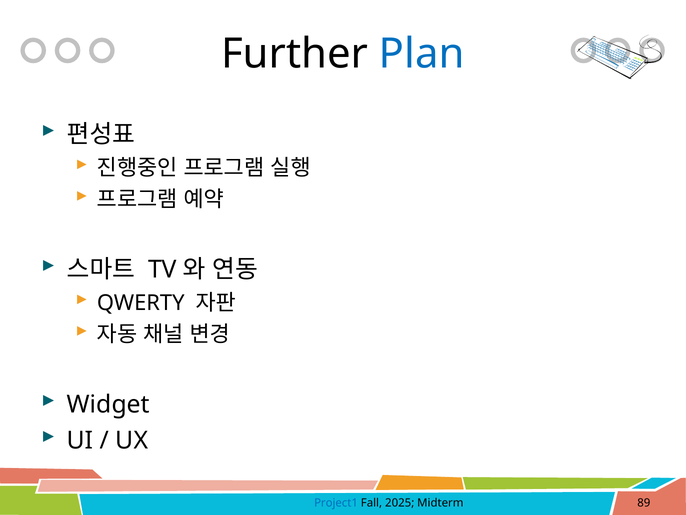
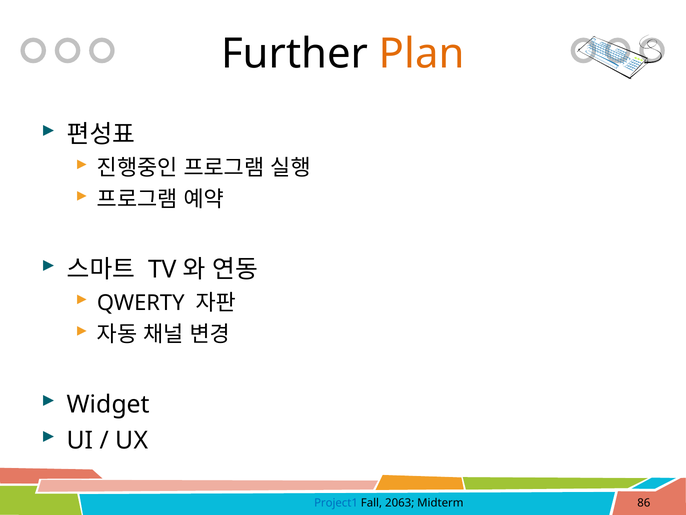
Plan colour: blue -> orange
2025: 2025 -> 2063
89: 89 -> 86
